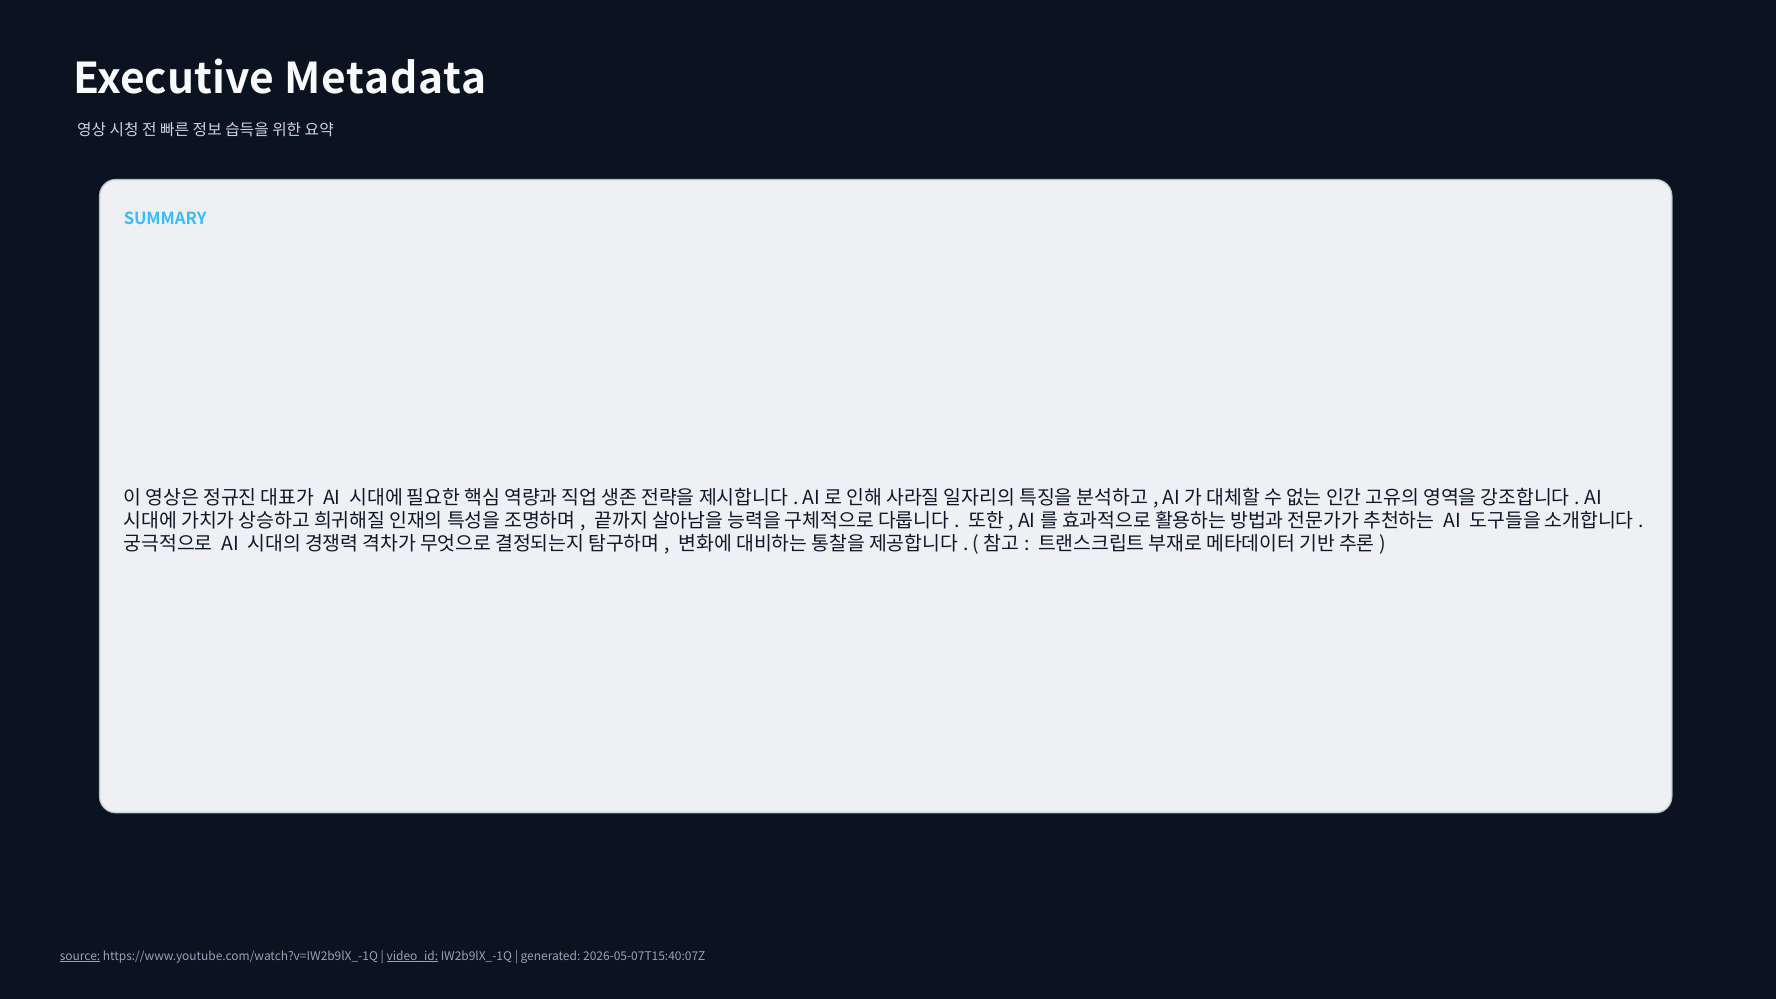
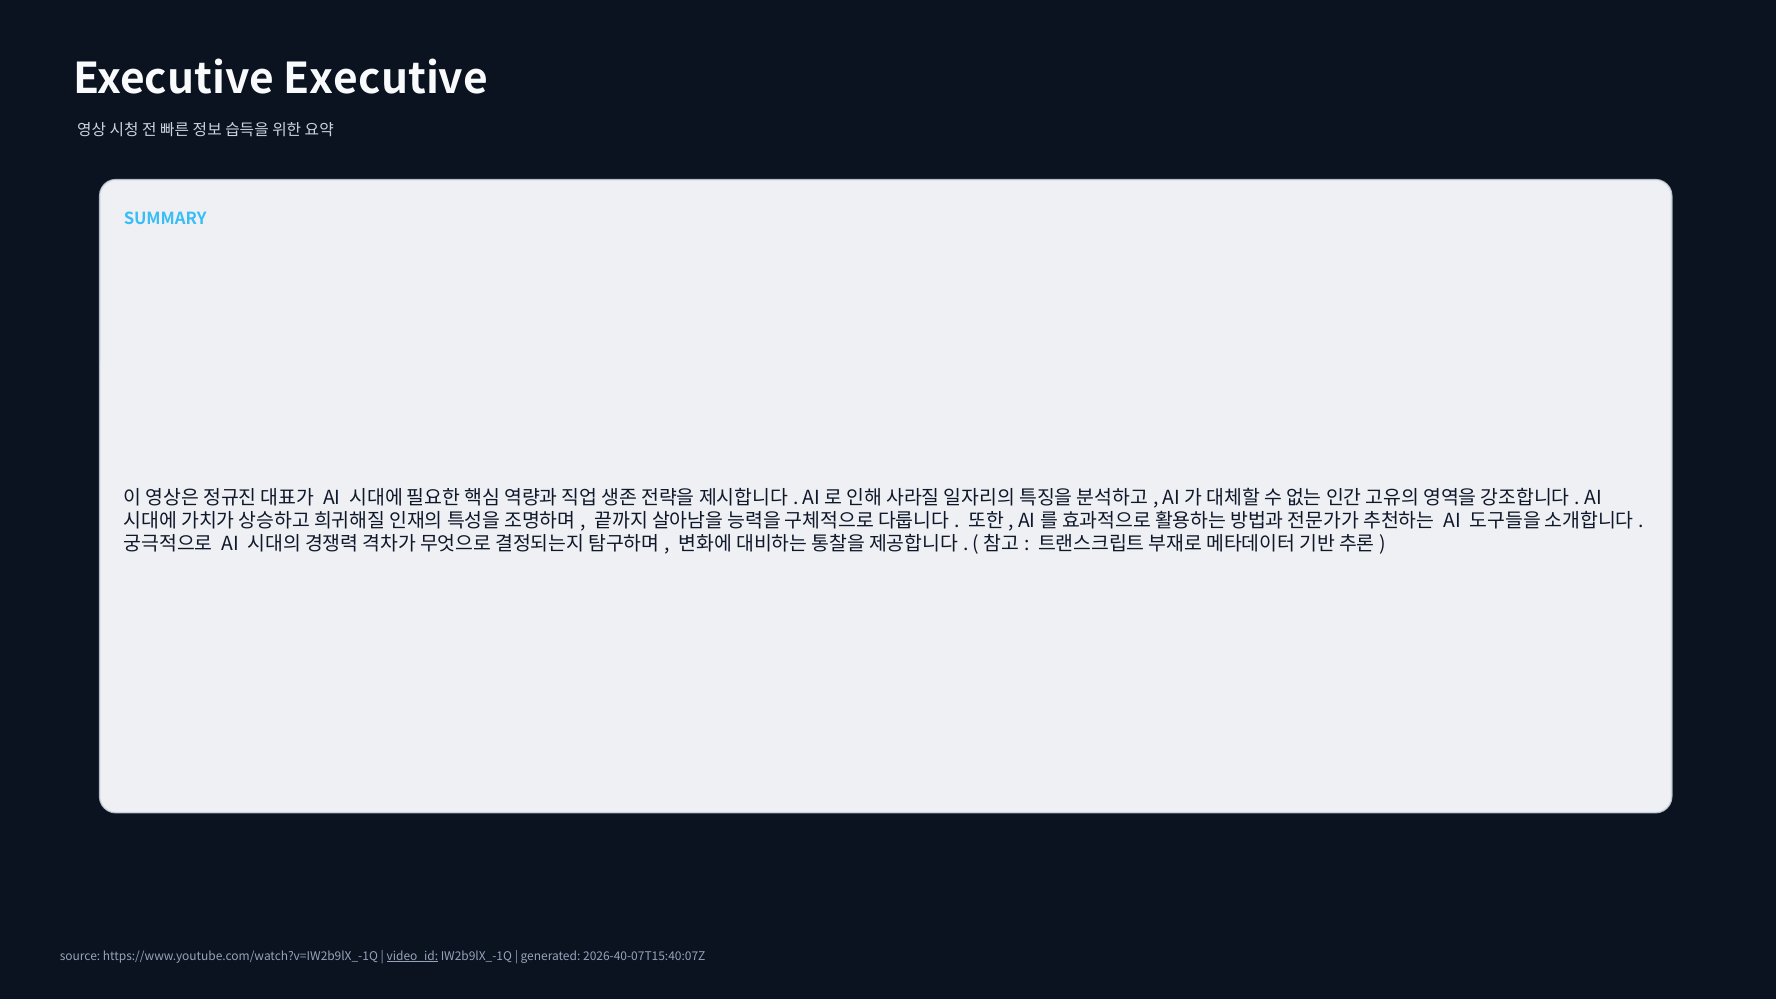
Executive Metadata: Metadata -> Executive
source underline: present -> none
2026-05-07T15:40:07Z: 2026-05-07T15:40:07Z -> 2026-40-07T15:40:07Z
